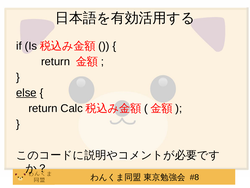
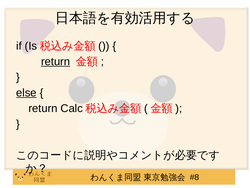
return at (56, 61) underline: none -> present
